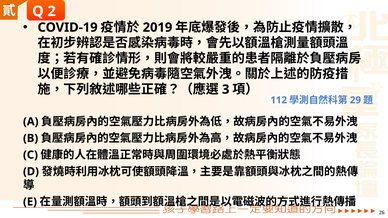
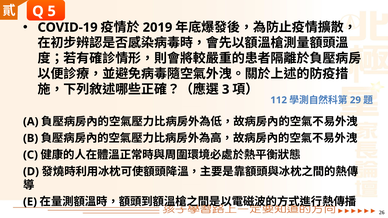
2: 2 -> 5
